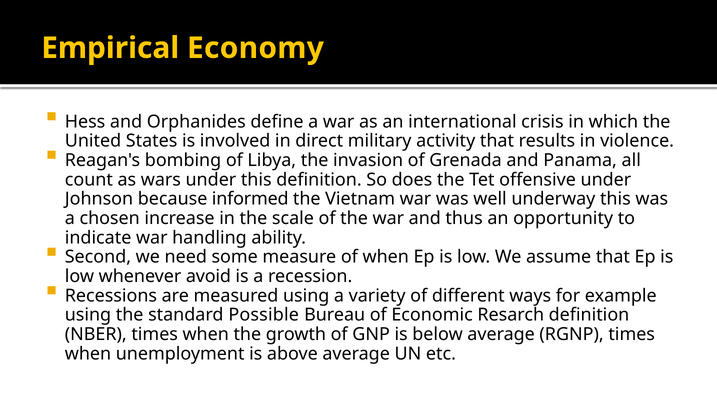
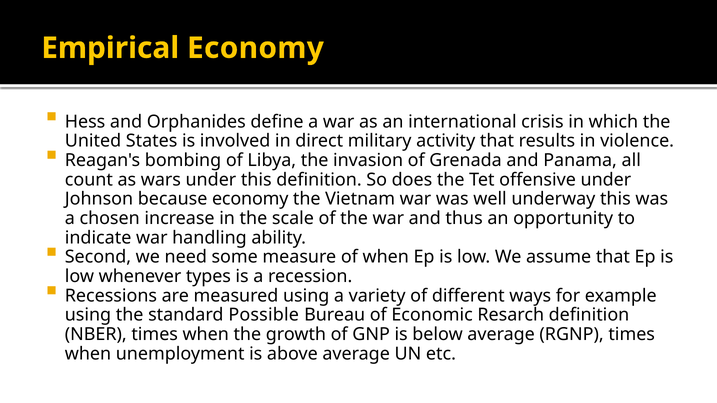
because informed: informed -> economy
avoid: avoid -> types
